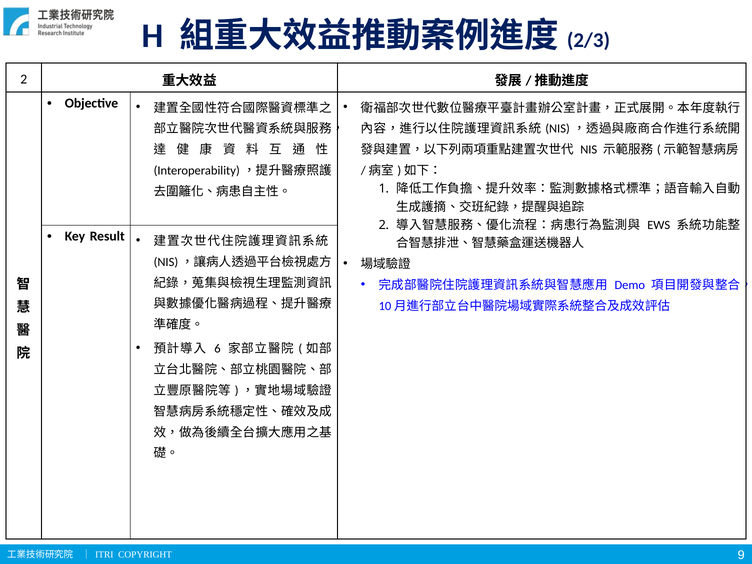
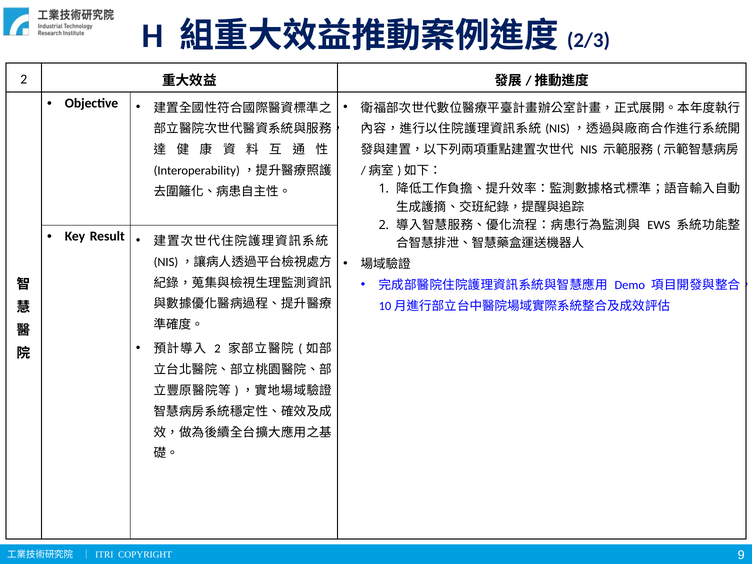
6 at (217, 349): 6 -> 2
